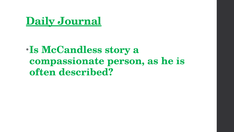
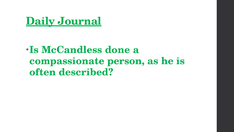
story: story -> done
